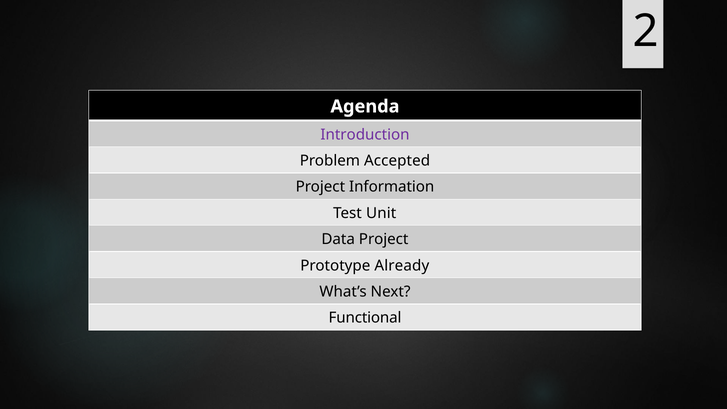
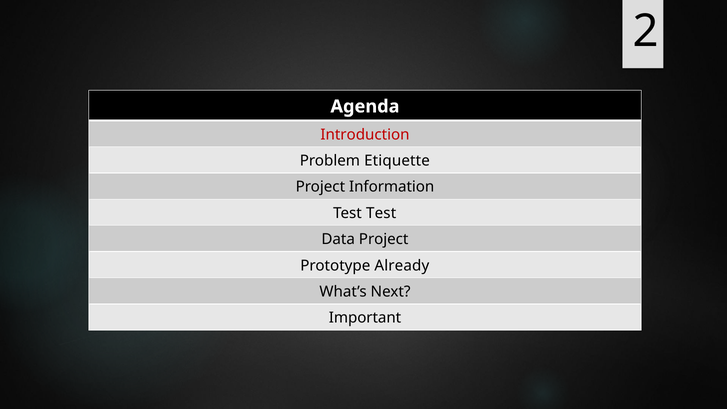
Introduction colour: purple -> red
Accepted: Accepted -> Etiquette
Test Unit: Unit -> Test
Functional: Functional -> Important
